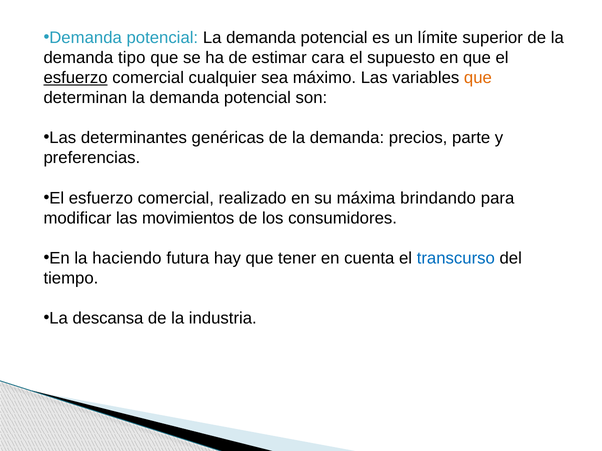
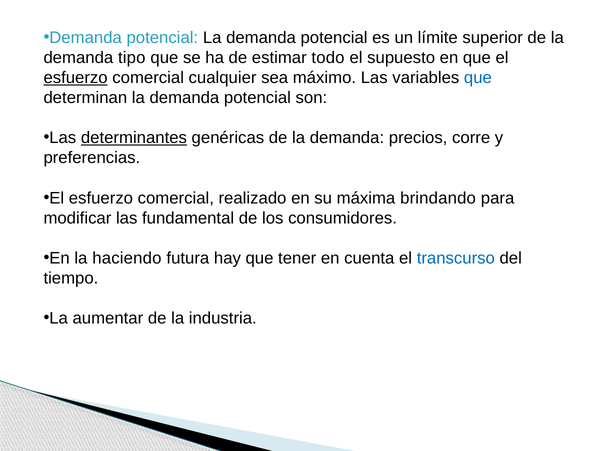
cara: cara -> todo
que at (478, 78) colour: orange -> blue
determinantes underline: none -> present
parte: parte -> corre
movimientos: movimientos -> fundamental
descansa: descansa -> aumentar
